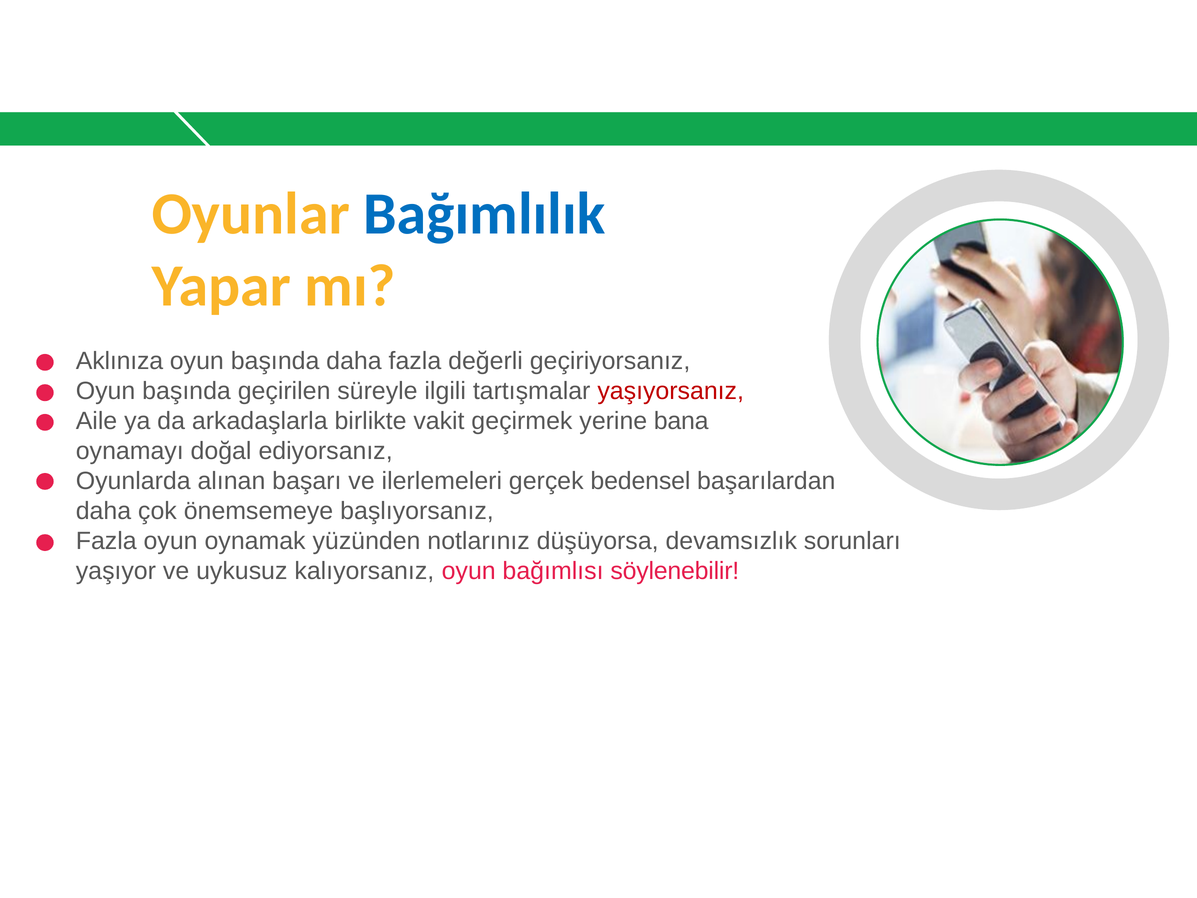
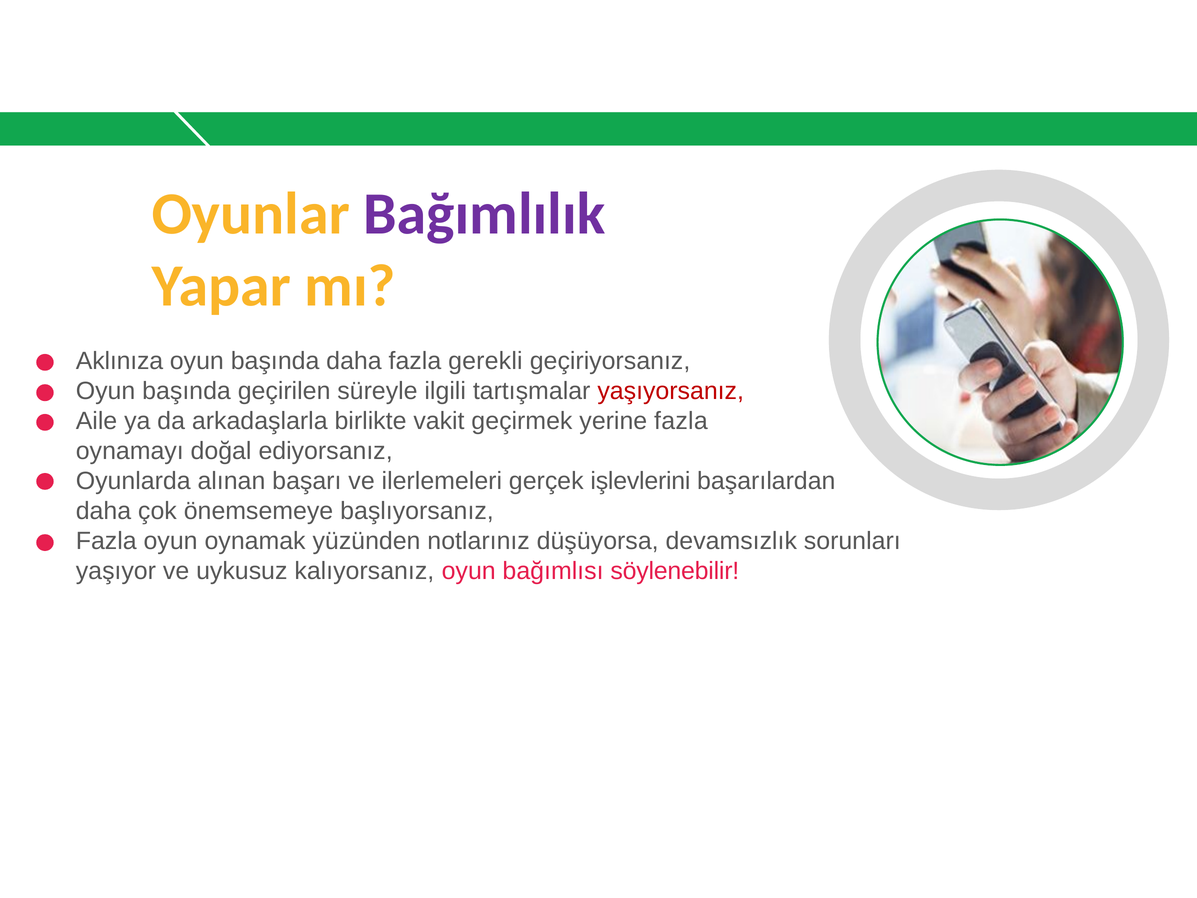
Bağımlılık colour: blue -> purple
değerli: değerli -> gerekli
yerine bana: bana -> fazla
bedensel: bedensel -> işlevlerini
